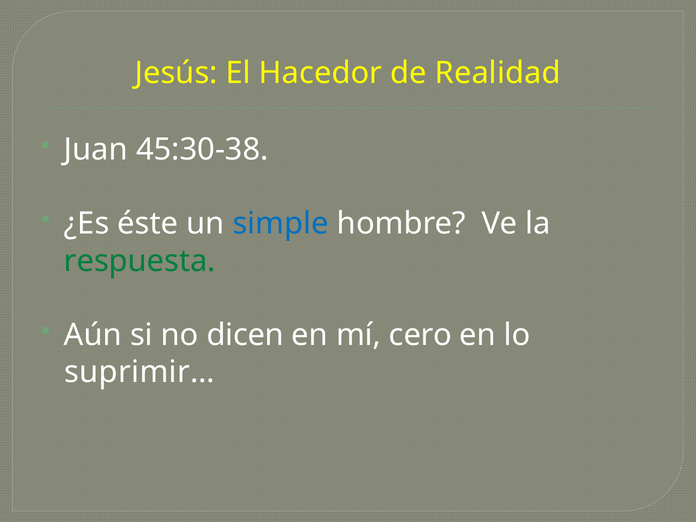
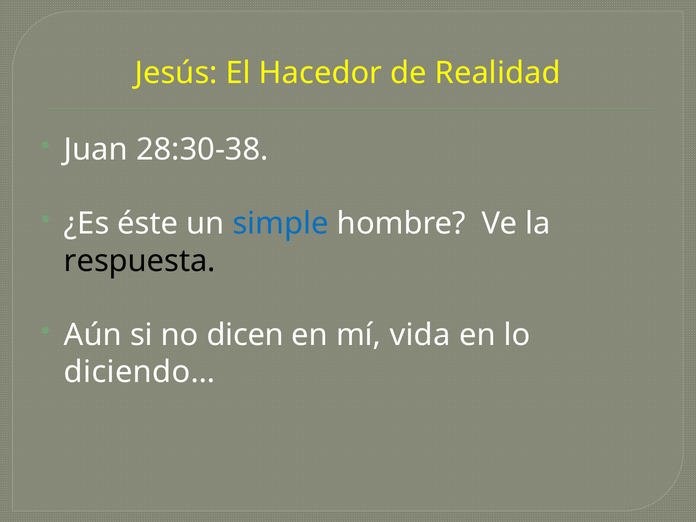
45:30-38: 45:30-38 -> 28:30-38
respuesta colour: green -> black
cero: cero -> vida
suprimir…: suprimir… -> diciendo…
